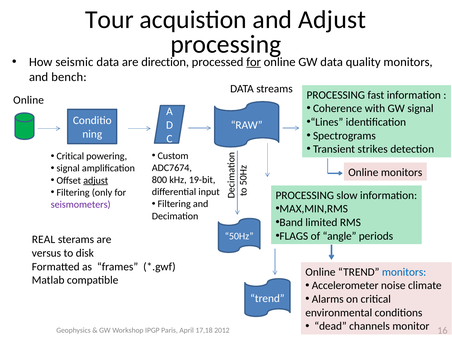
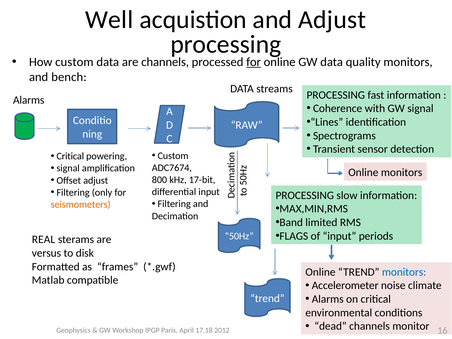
Tour: Tour -> Well
How seismic: seismic -> custom
are direction: direction -> channels
Online at (29, 100): Online -> Alarms
strikes: strikes -> sensor
adjust at (96, 180) underline: present -> none
19-bit: 19-bit -> 17-bit
seismometers colour: purple -> orange
of angle: angle -> input
